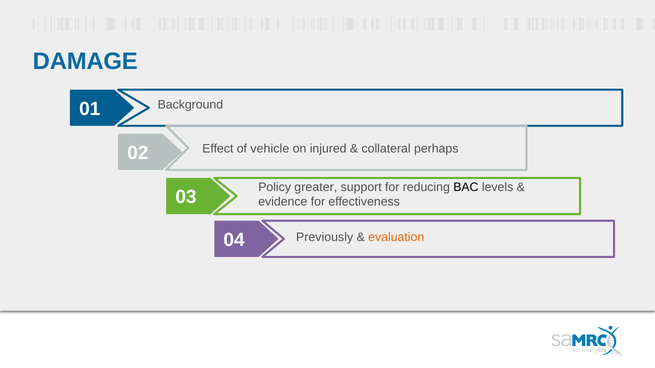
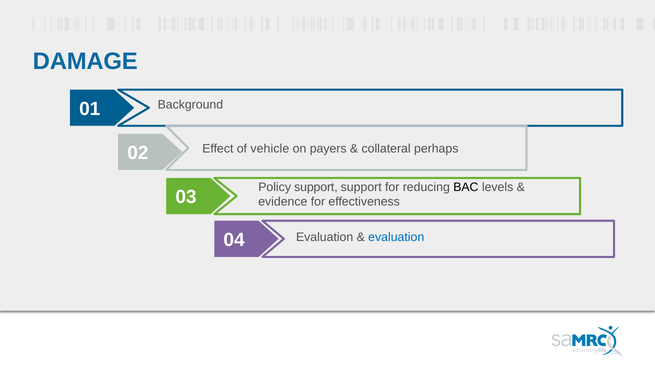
injured: injured -> payers
Policy greater: greater -> support
Previously at (325, 238): Previously -> Evaluation
evaluation at (396, 238) colour: orange -> blue
